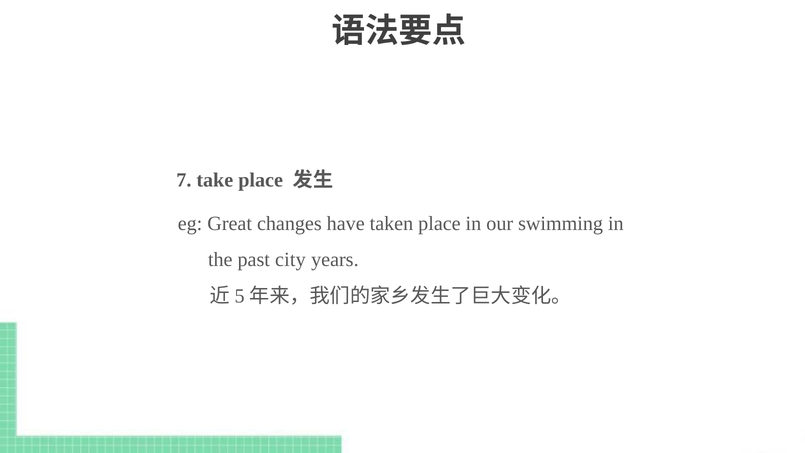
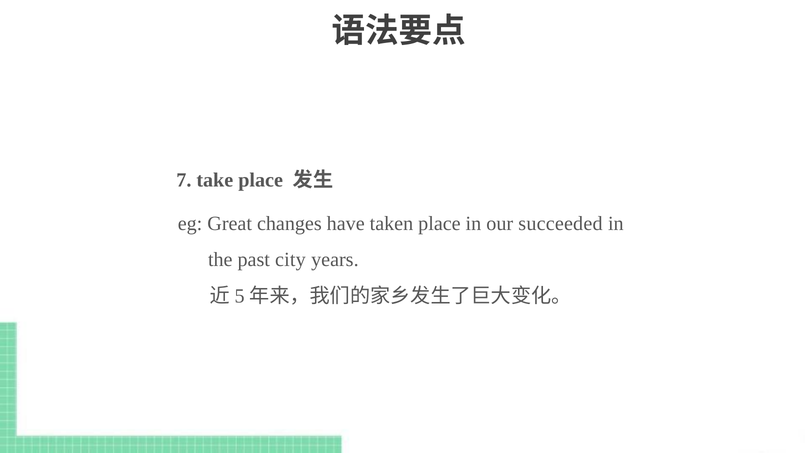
swimming: swimming -> succeeded
